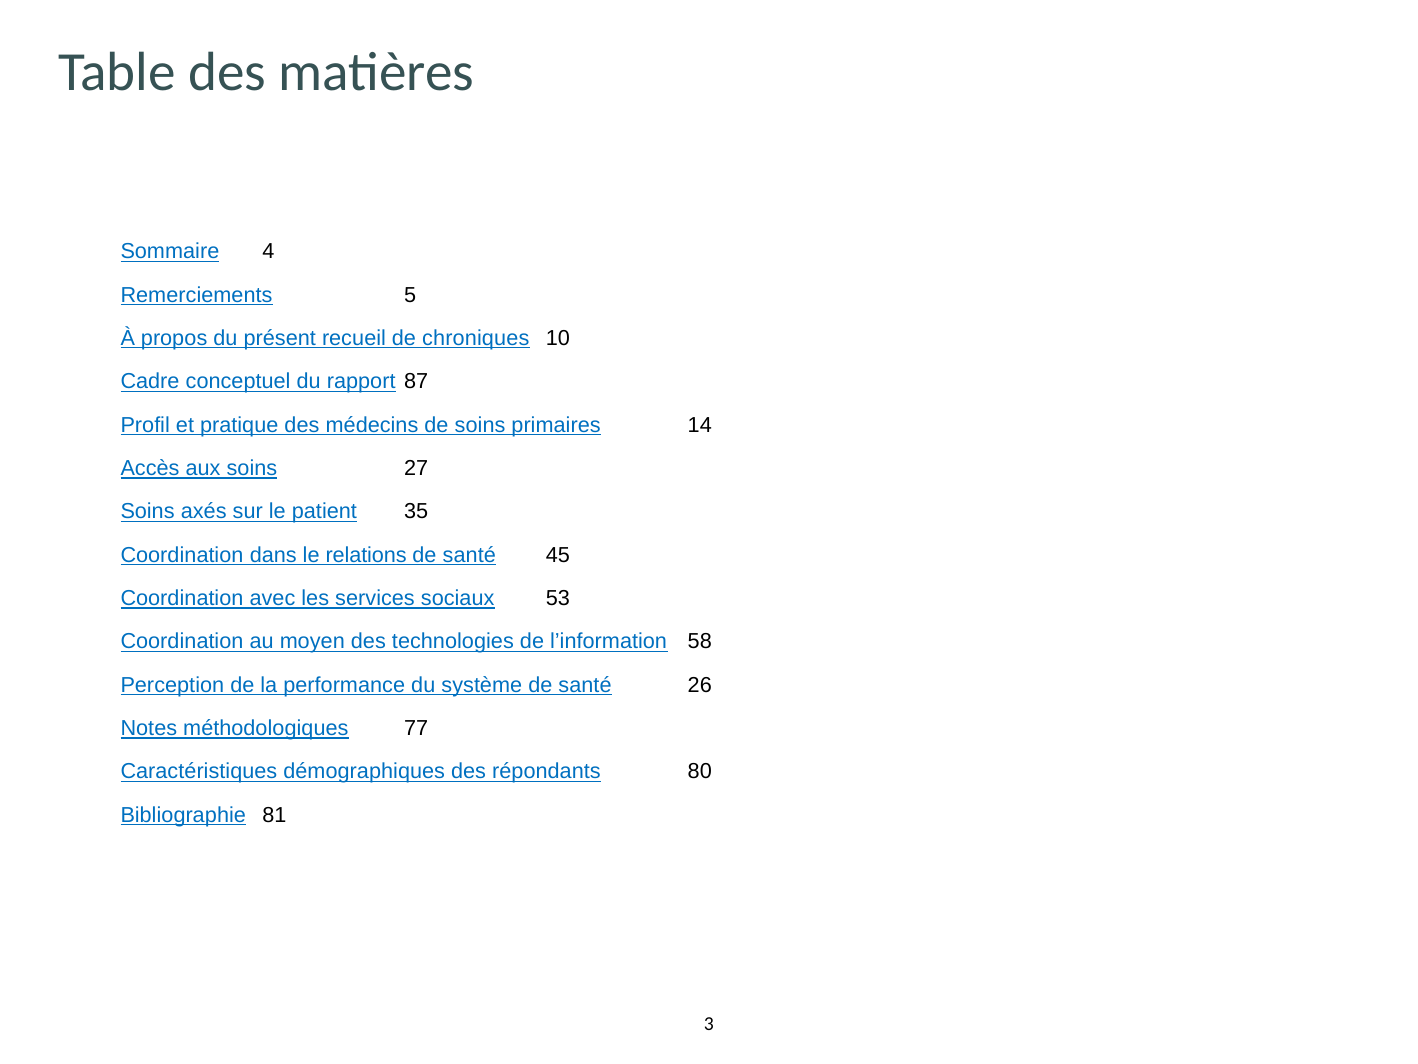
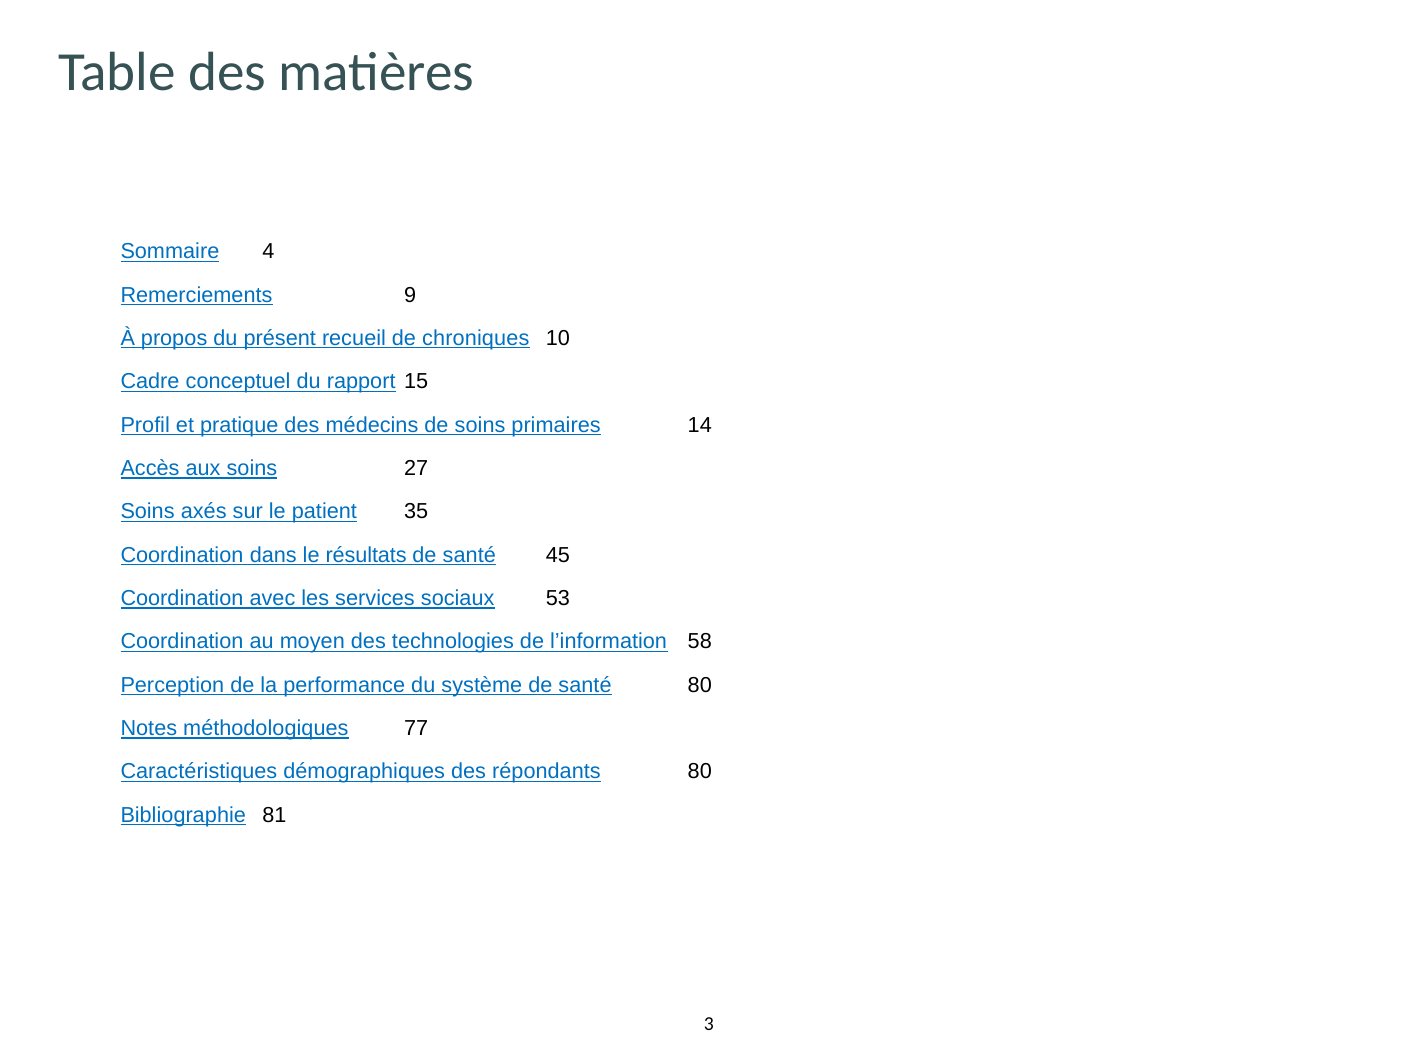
5: 5 -> 9
87: 87 -> 15
relations: relations -> résultats
santé 26: 26 -> 80
